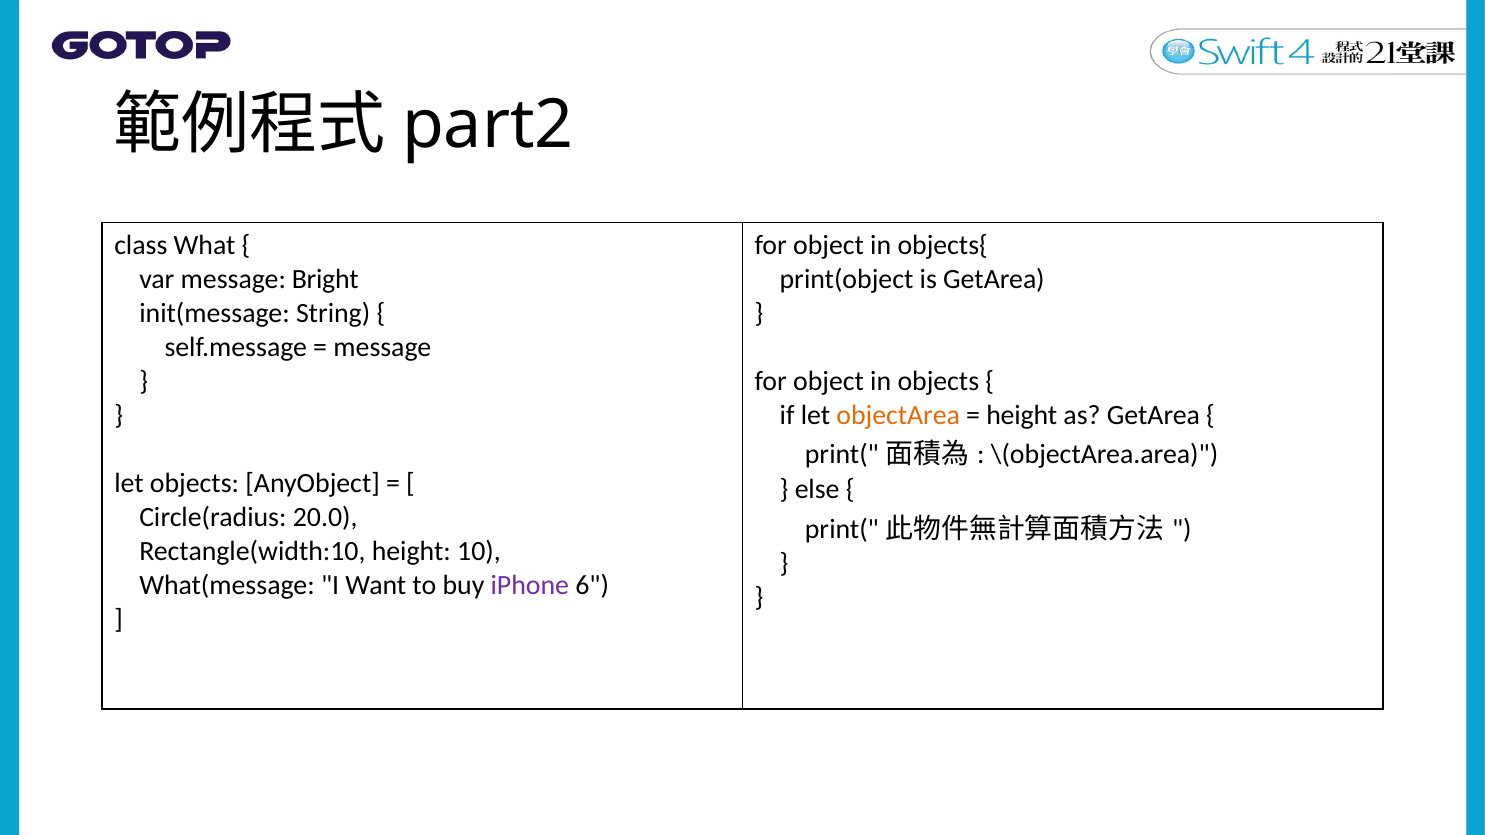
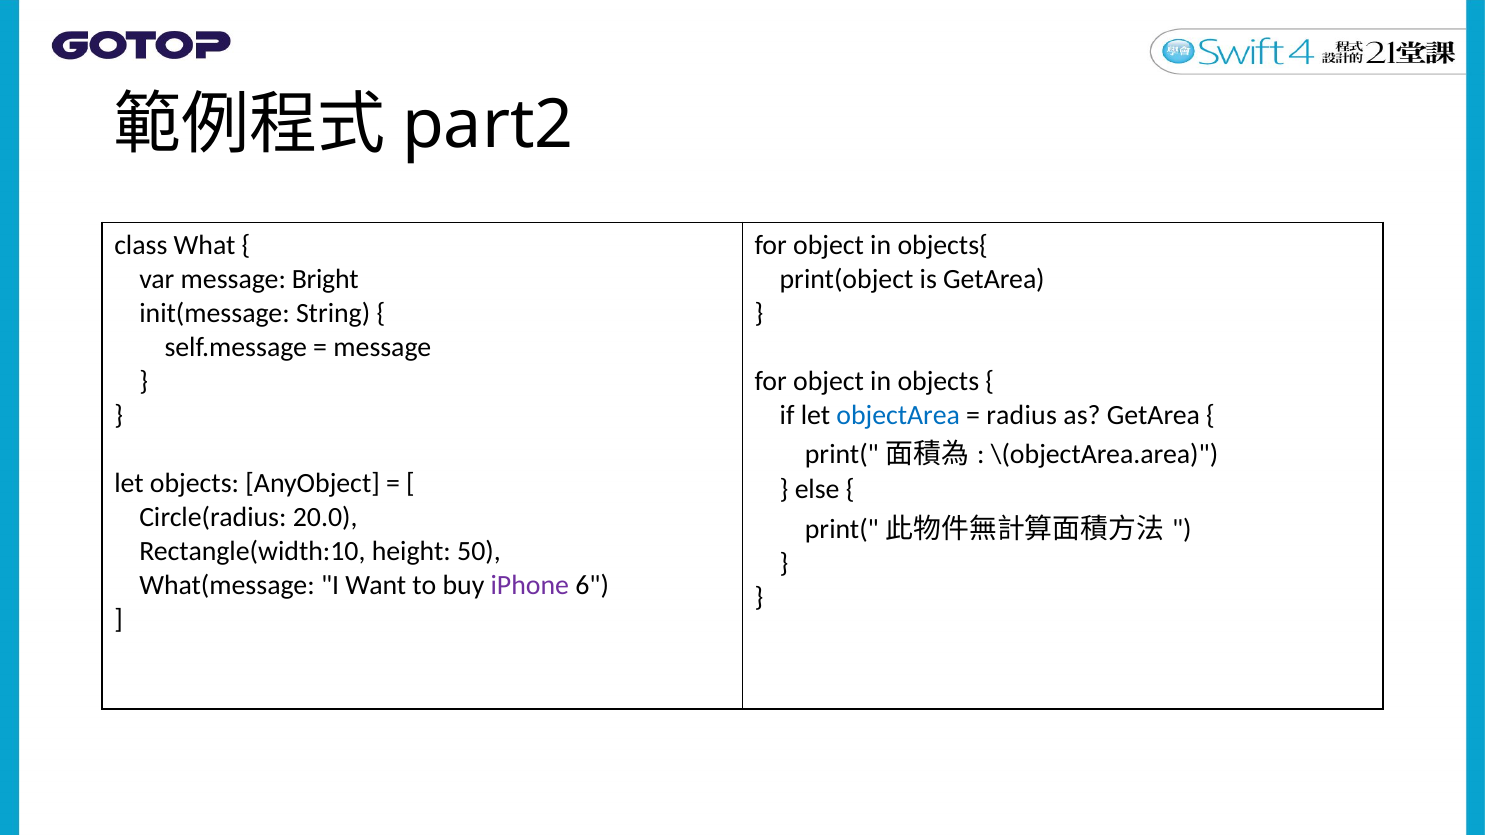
objectArea colour: orange -> blue
height at (1022, 415): height -> radius
10: 10 -> 50
